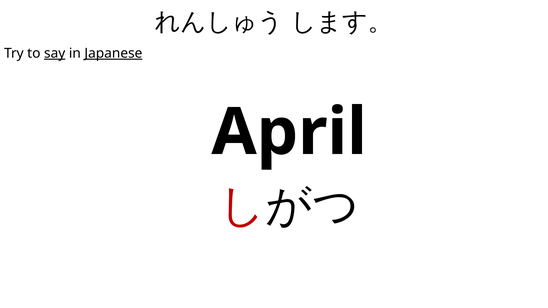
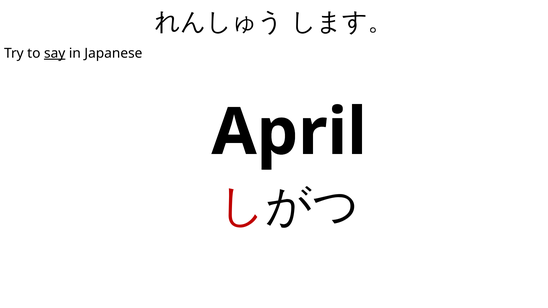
Japanese underline: present -> none
